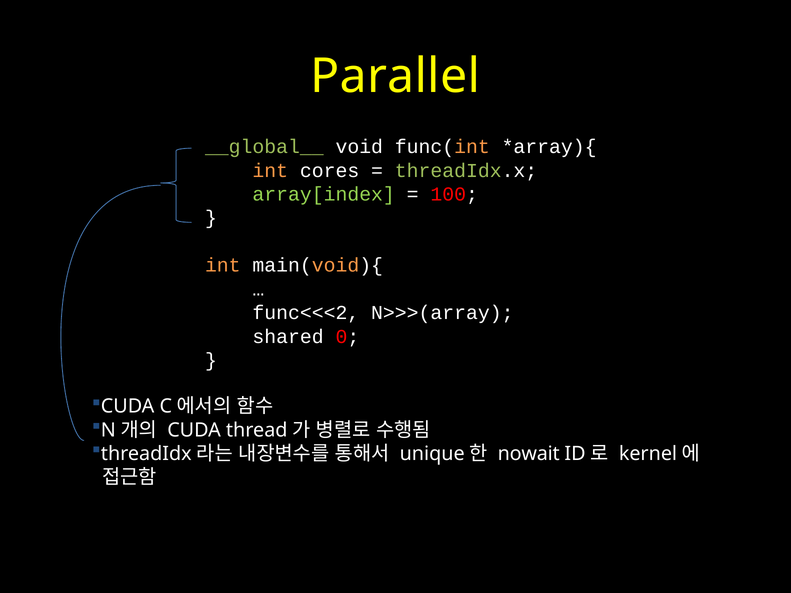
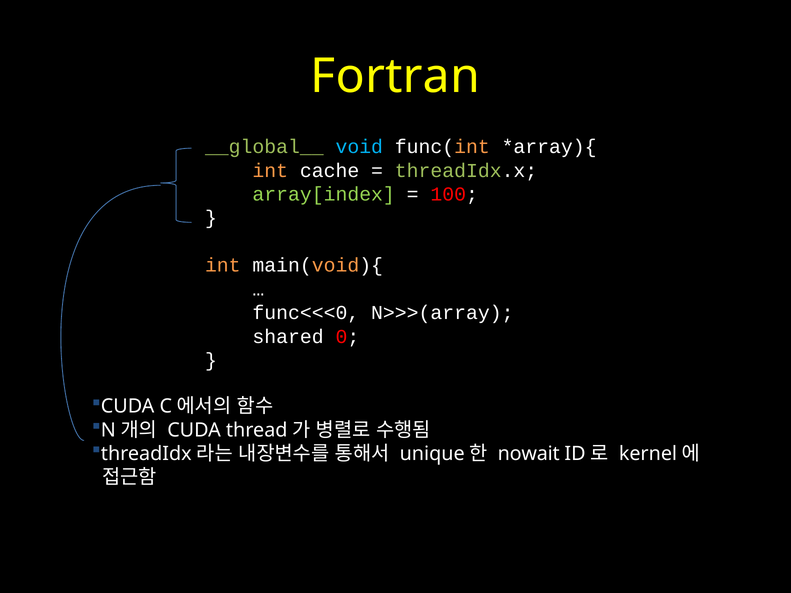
Parallel: Parallel -> Fortran
void colour: white -> light blue
cores: cores -> cache
func<<<2: func<<<2 -> func<<<0
